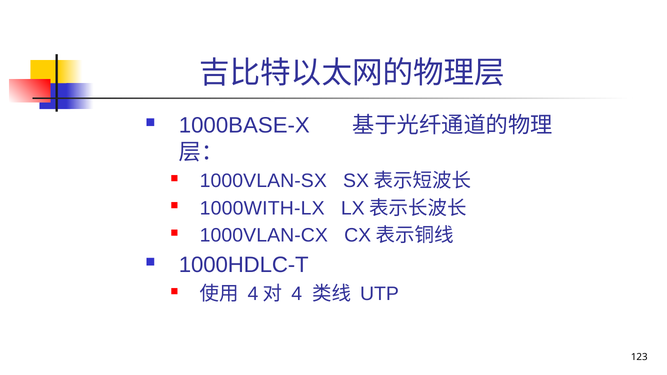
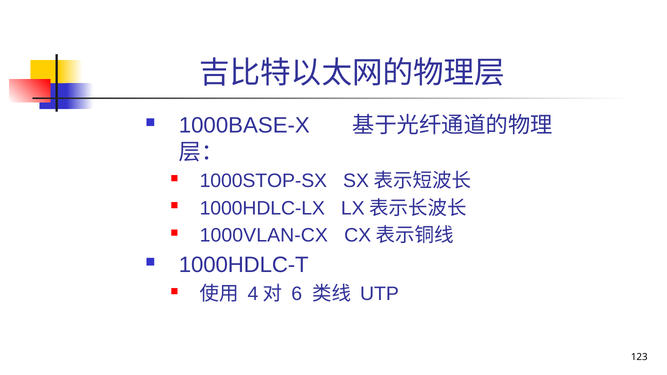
1000VLAN-SX: 1000VLAN-SX -> 1000STOP-SX
1000WITH-LX: 1000WITH-LX -> 1000HDLC-LX
4 at (297, 294): 4 -> 6
